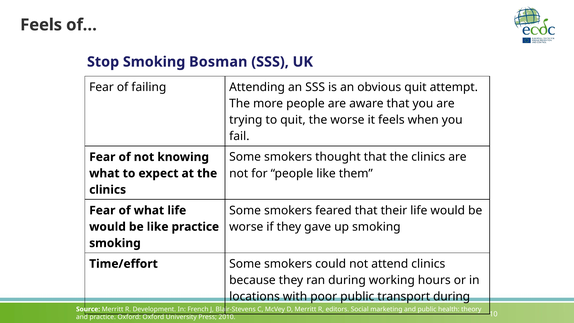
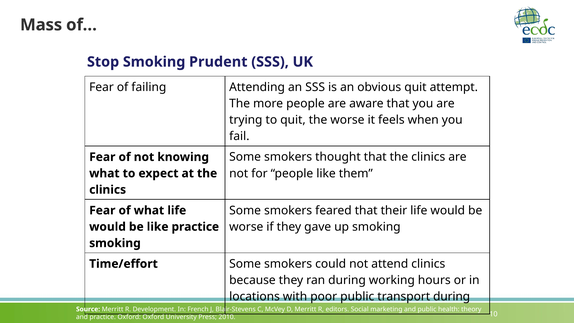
Feels at (41, 25): Feels -> Mass
Bosman: Bosman -> Prudent
